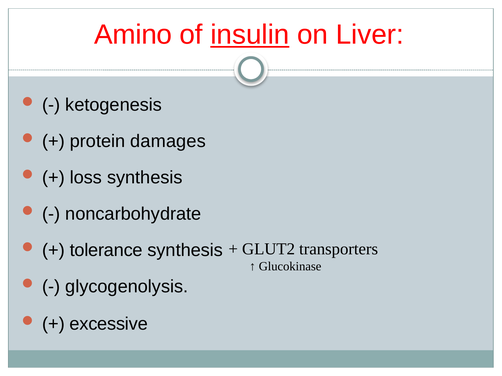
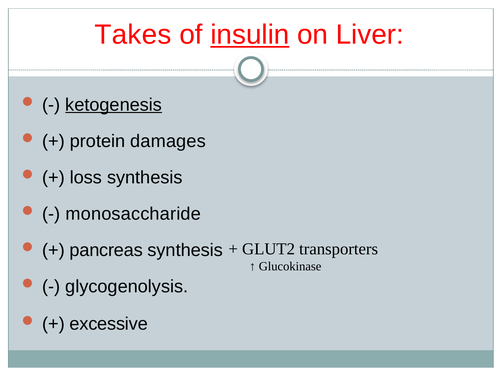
Amino: Amino -> Takes
ketogenesis underline: none -> present
noncarbohydrate: noncarbohydrate -> monosaccharide
tolerance: tolerance -> pancreas
